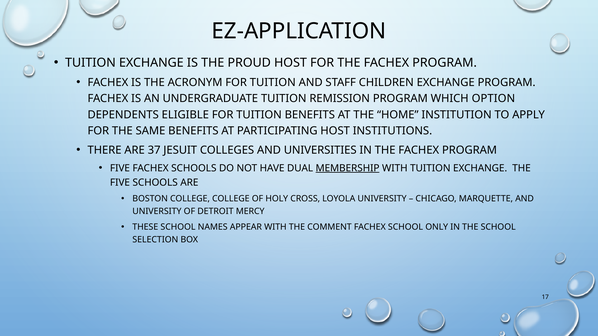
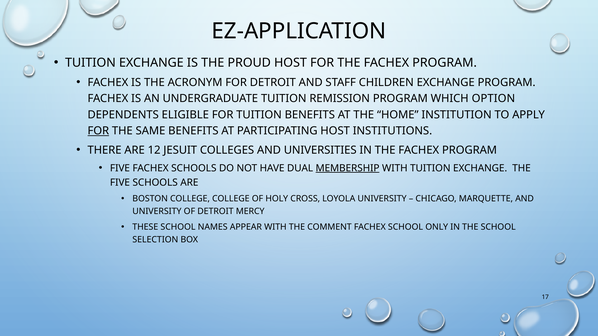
ACRONYM FOR TUITION: TUITION -> DETROIT
FOR at (98, 131) underline: none -> present
37: 37 -> 12
